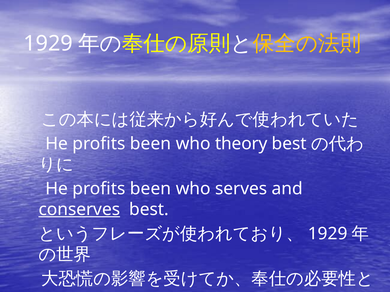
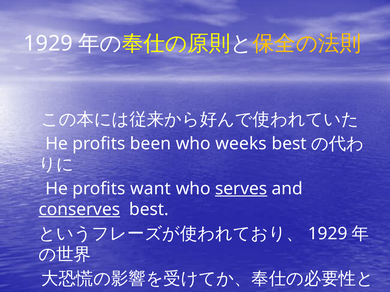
theory: theory -> weeks
been at (151, 189): been -> want
serves underline: none -> present
